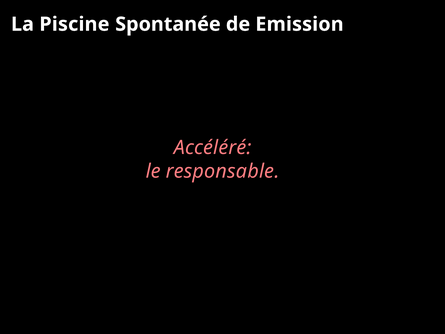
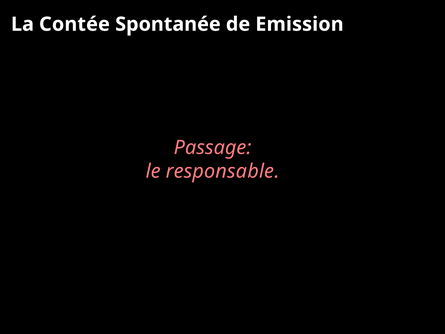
Piscine: Piscine -> Contée
Accéléré: Accéléré -> Passage
